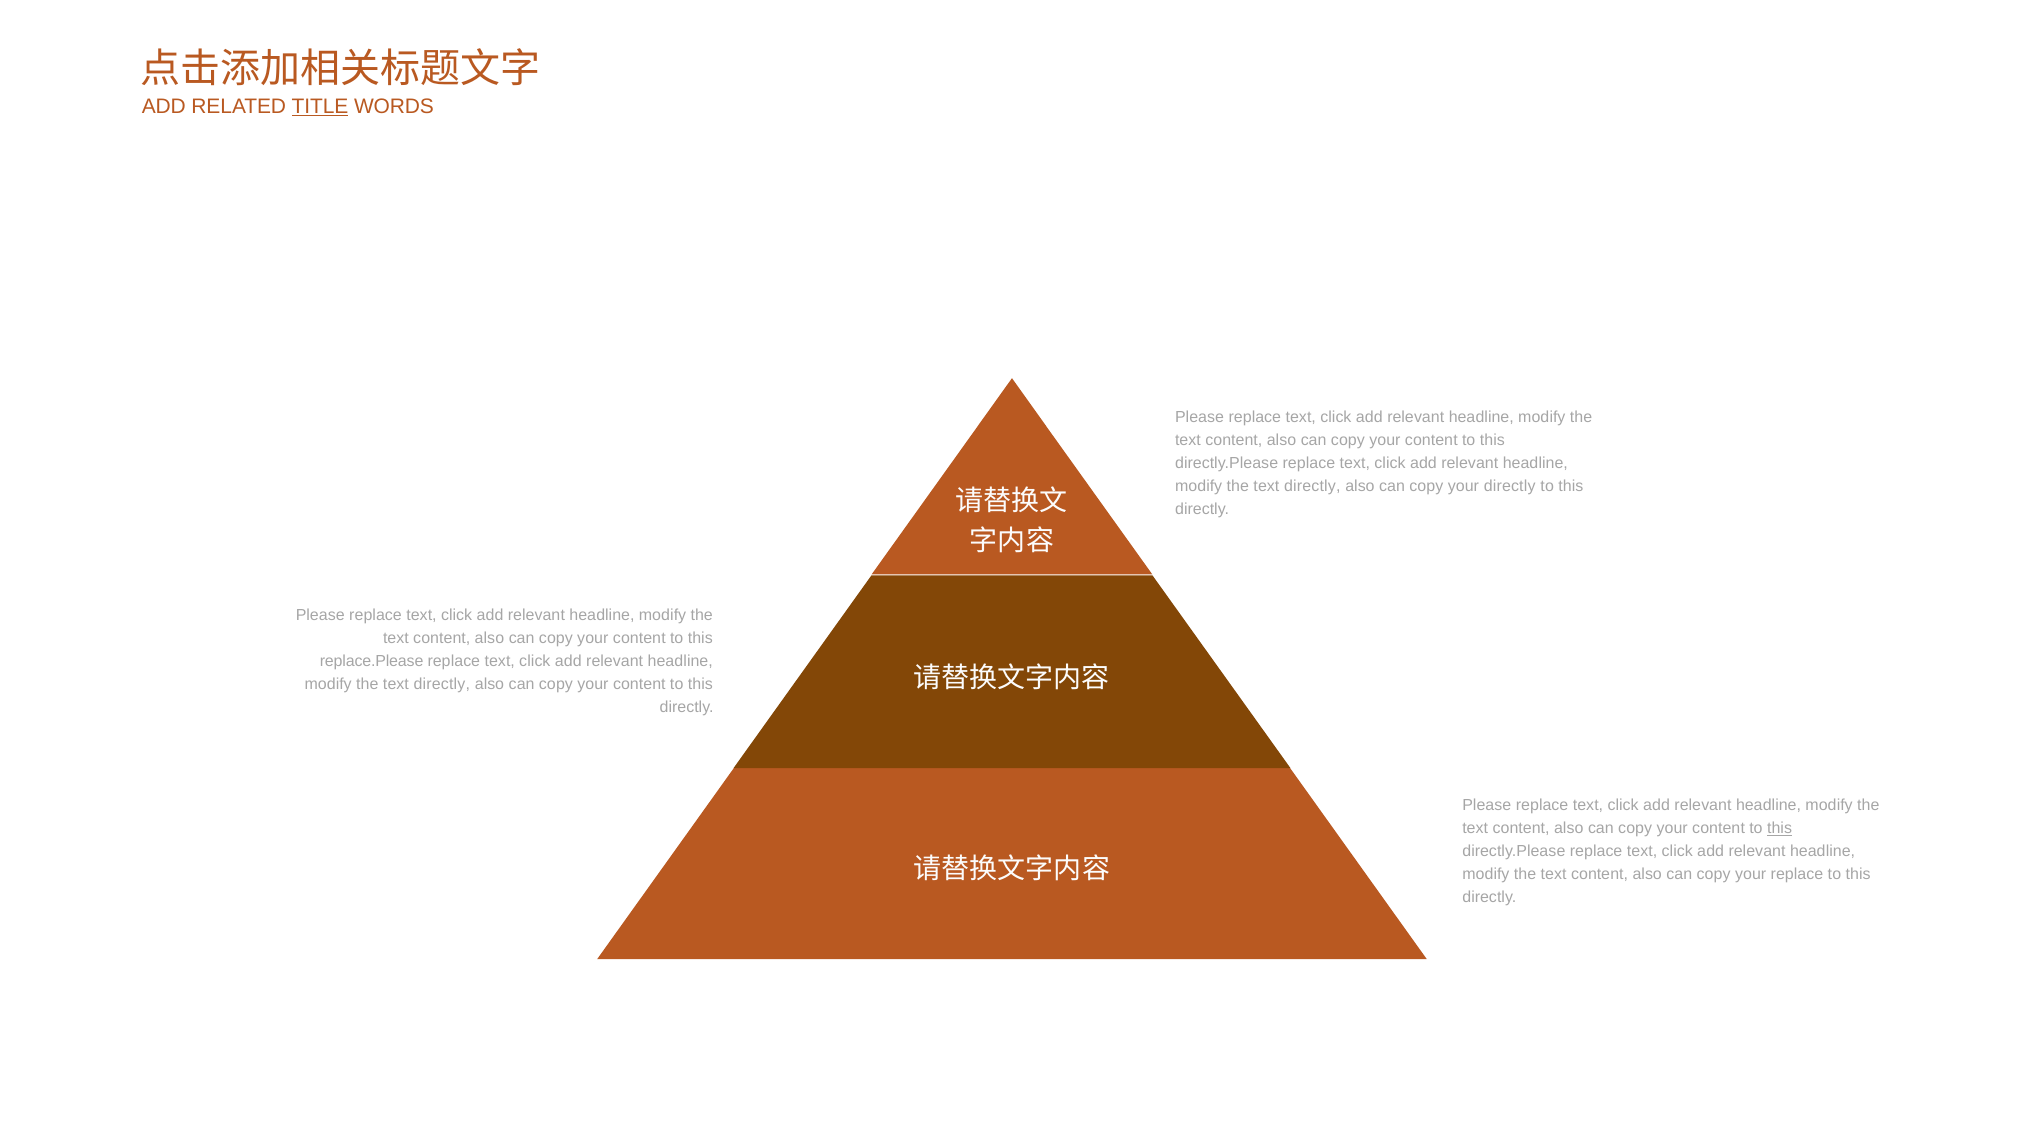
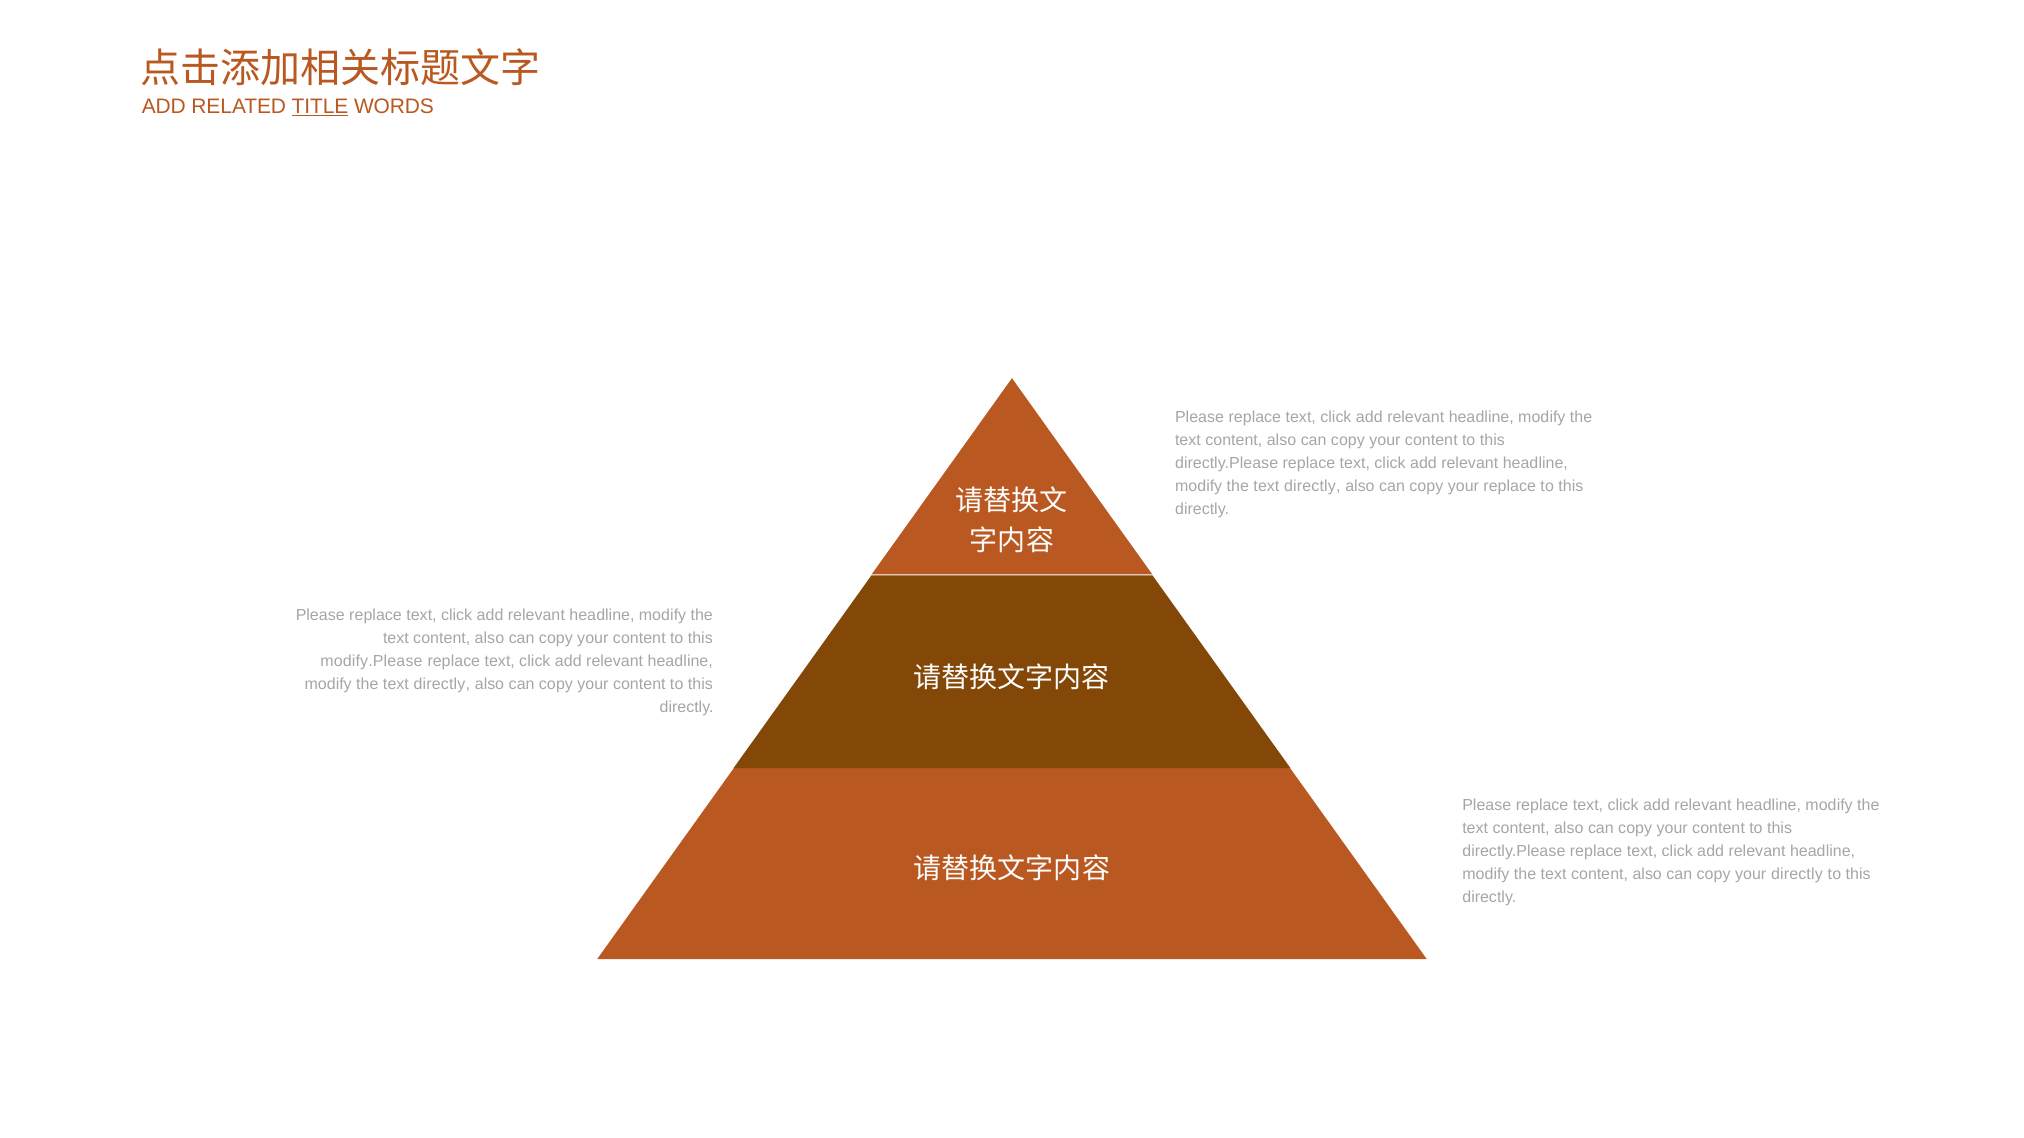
your directly: directly -> replace
replace.Please: replace.Please -> modify.Please
this at (1780, 829) underline: present -> none
your replace: replace -> directly
